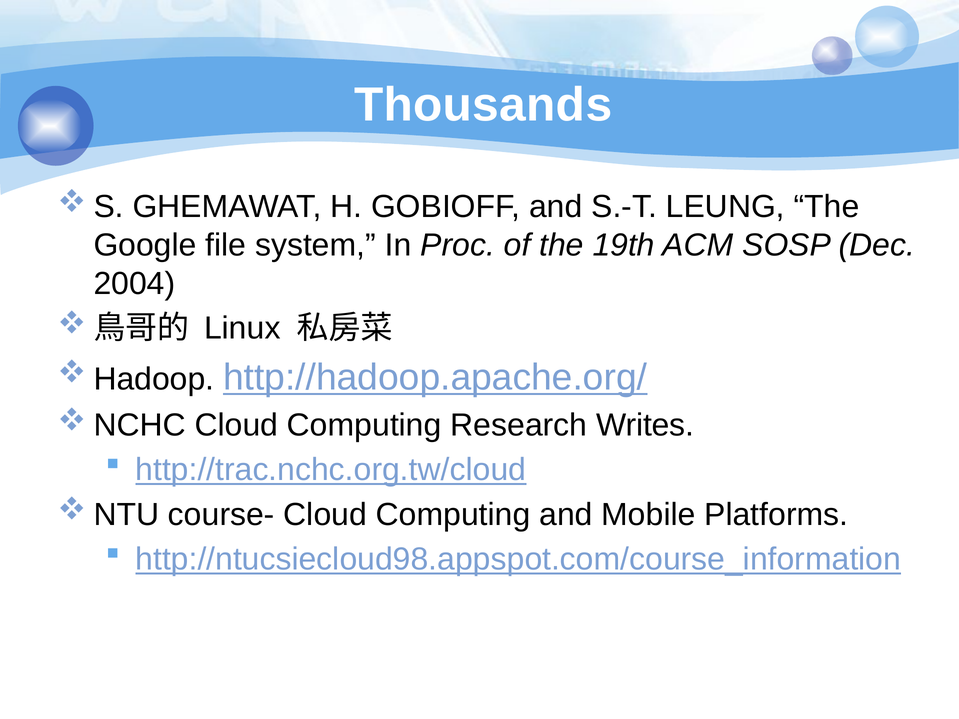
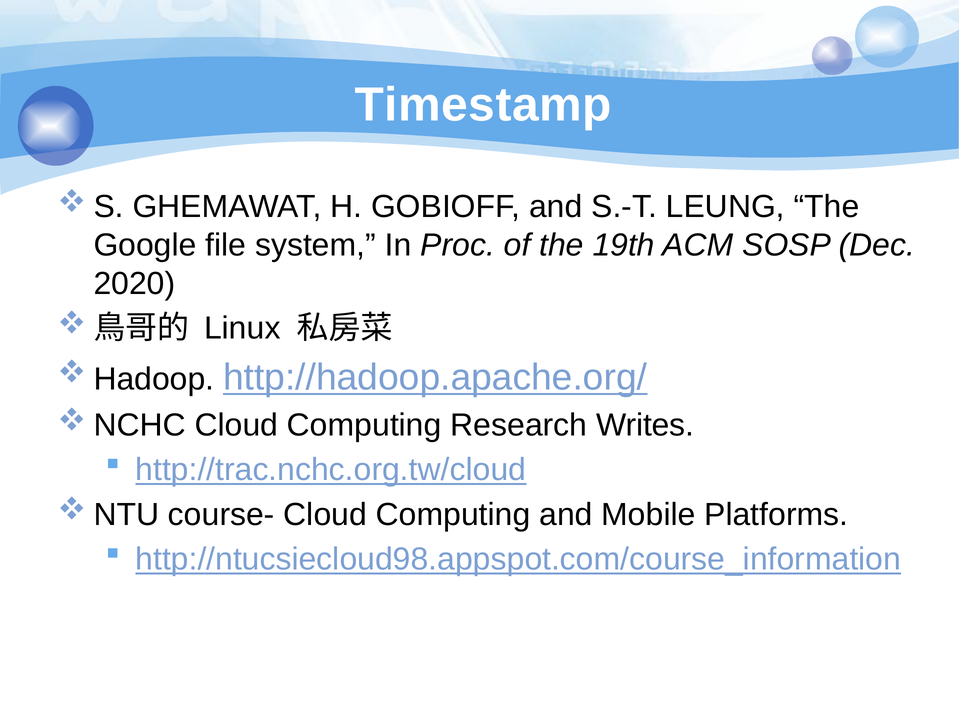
Thousands: Thousands -> Timestamp
2004: 2004 -> 2020
